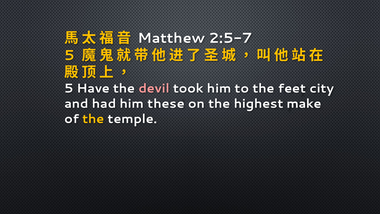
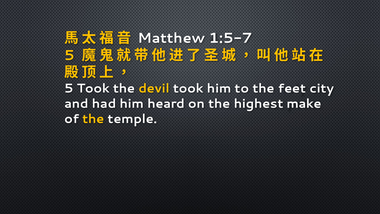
2:5-7: 2:5-7 -> 1:5-7
5 Have: Have -> Took
devil colour: pink -> yellow
these: these -> heard
